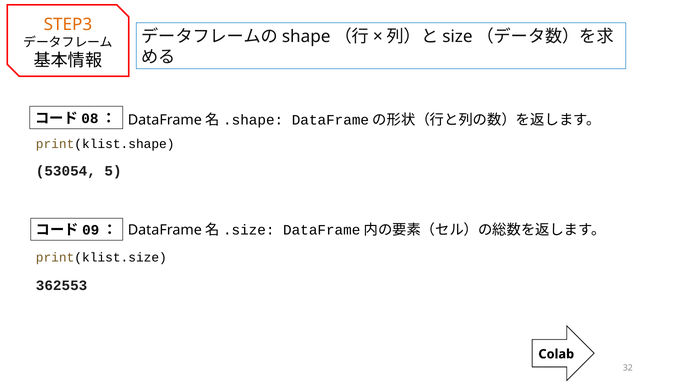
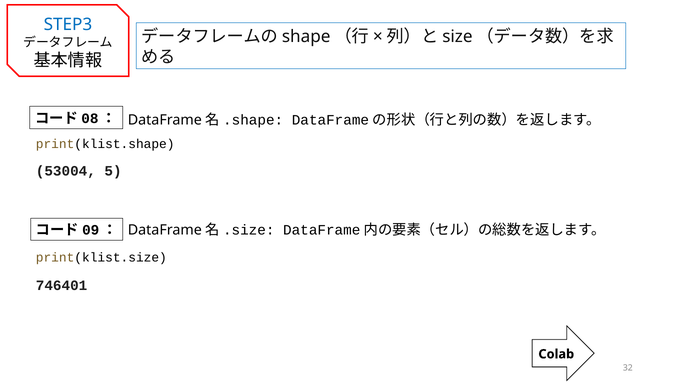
STEP3 colour: orange -> blue
53054: 53054 -> 53004
362553: 362553 -> 746401
